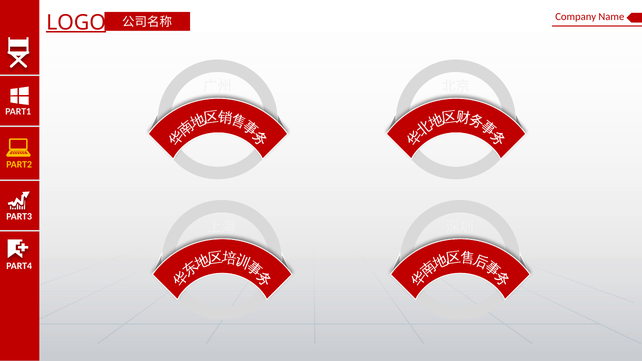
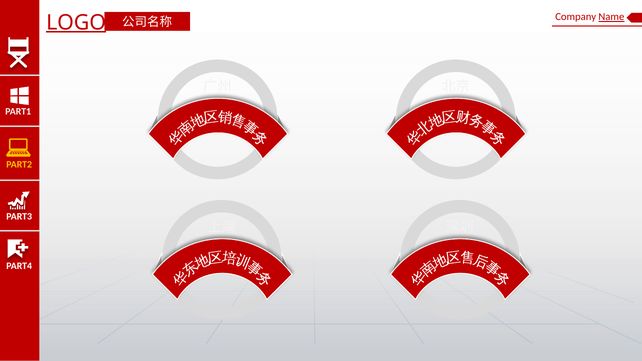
Name underline: none -> present
